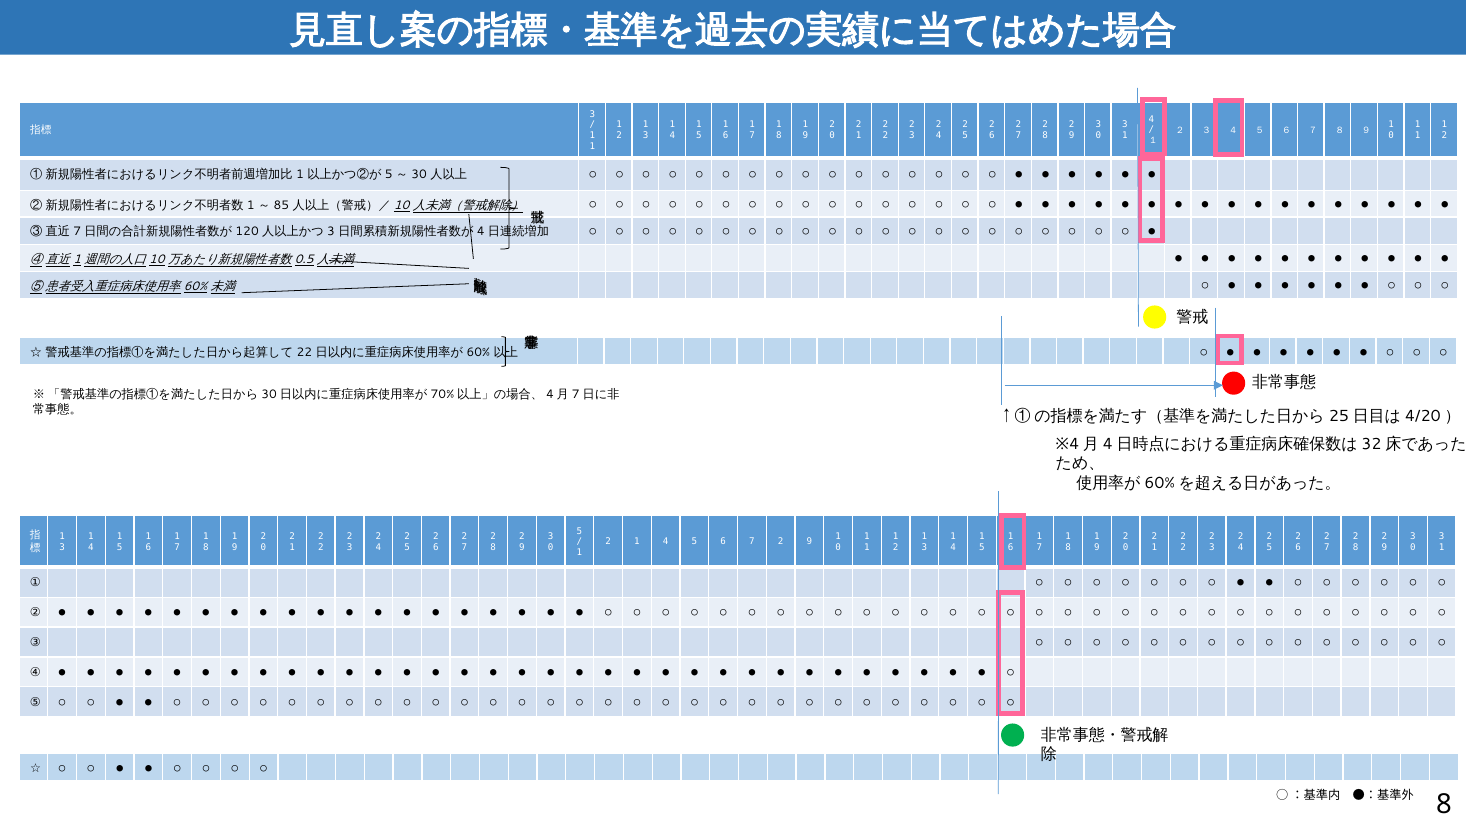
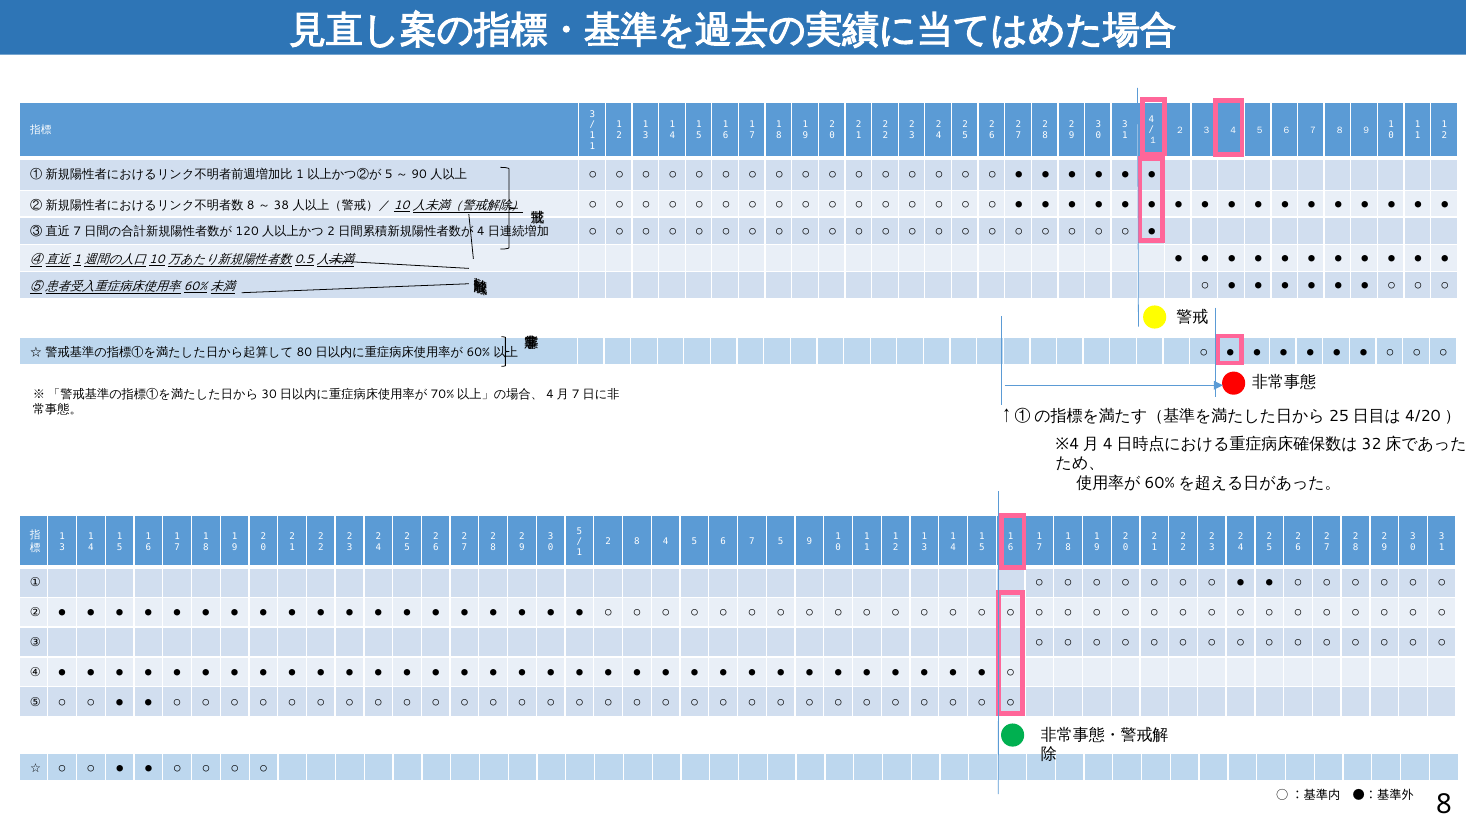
30: 30 -> 90
1 at (251, 205): 1 -> 8
85: 85 -> 38
3 at (331, 232): 3 -> 2
22: 22 -> 80
1 at (637, 541): 1 -> 8
6 7 2: 2 -> 5
